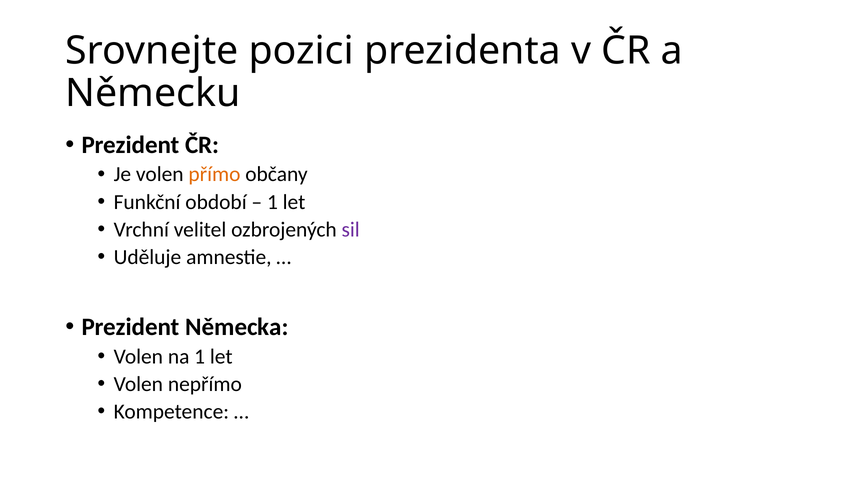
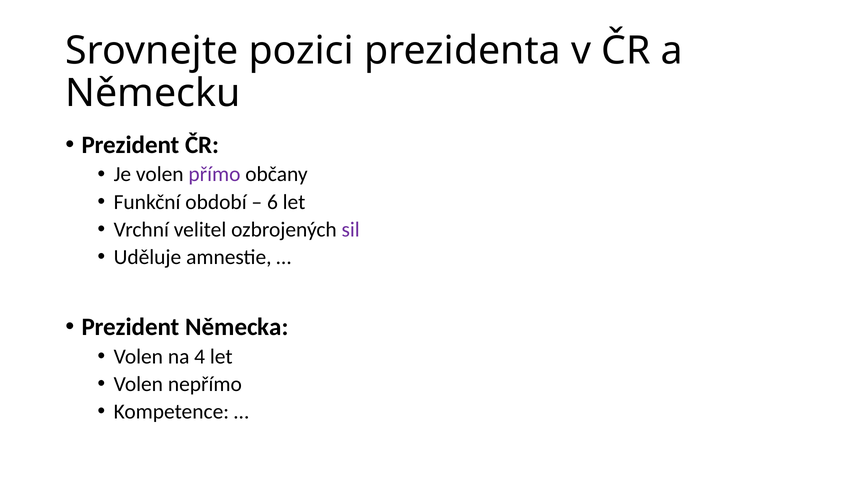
přímo colour: orange -> purple
1 at (272, 202): 1 -> 6
na 1: 1 -> 4
